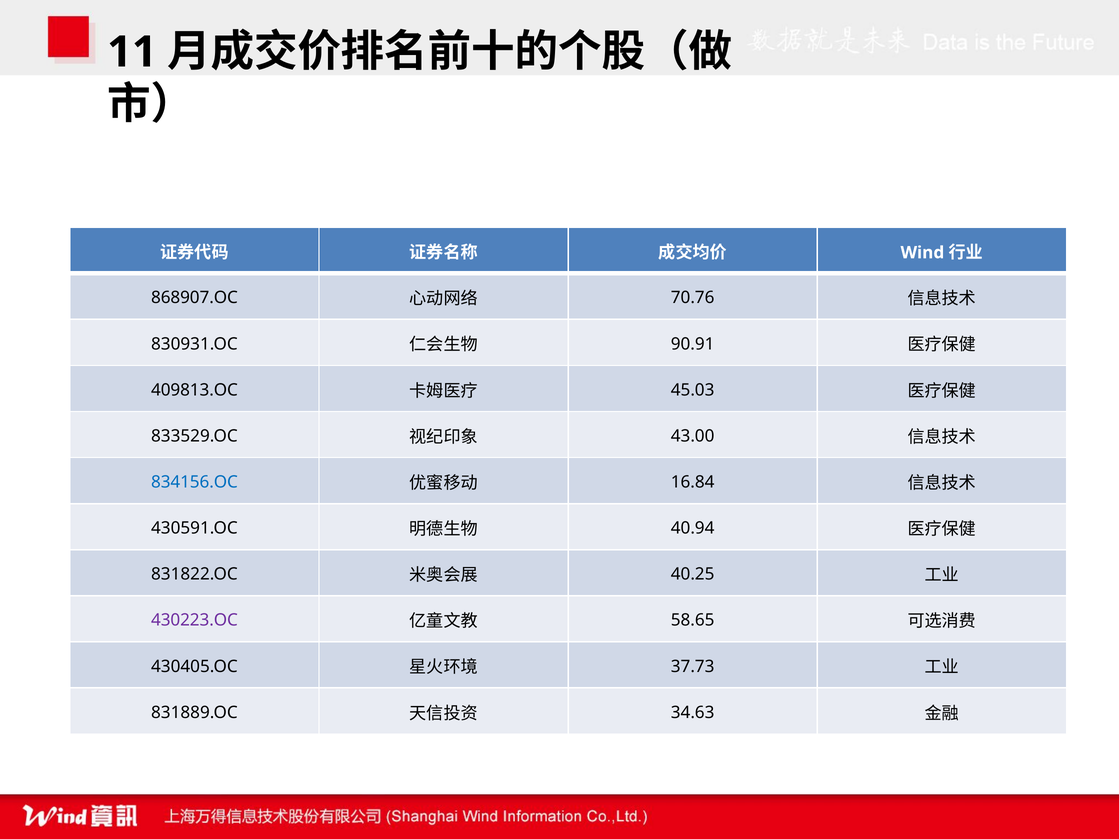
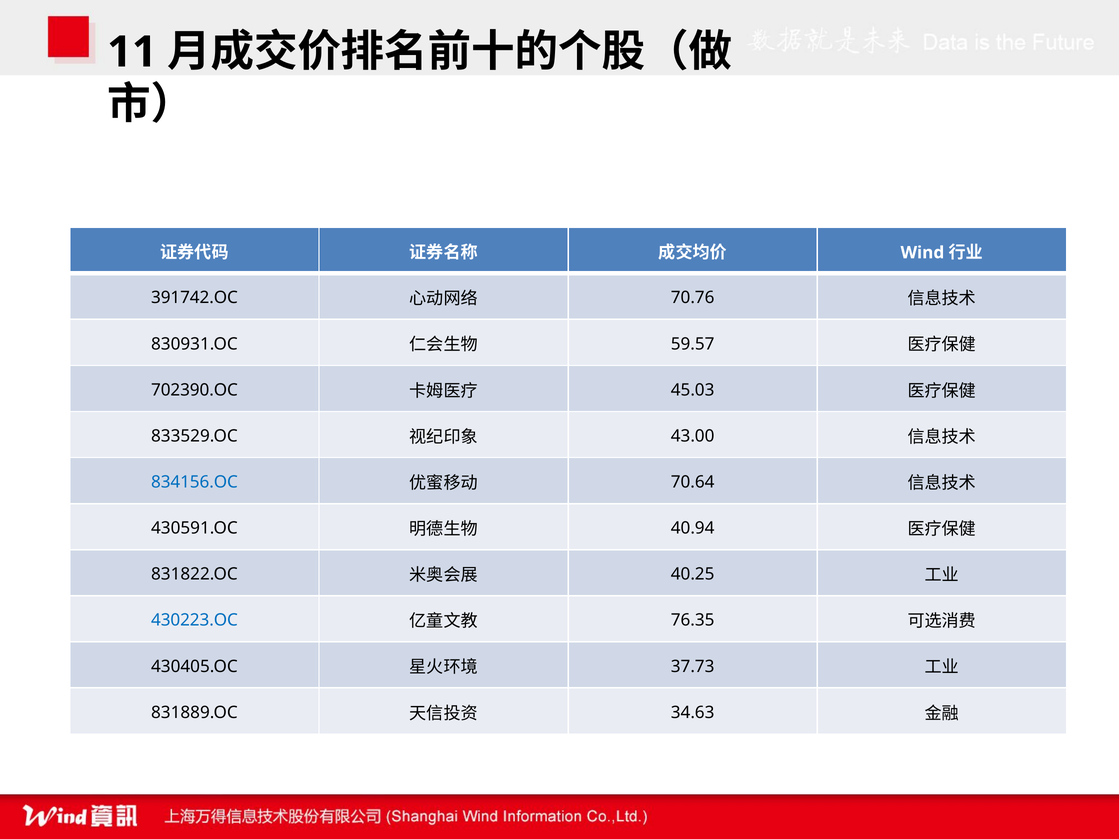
868907.OC: 868907.OC -> 391742.OC
90.91: 90.91 -> 59.57
409813.OC: 409813.OC -> 702390.OC
16.84: 16.84 -> 70.64
430223.OC colour: purple -> blue
58.65: 58.65 -> 76.35
